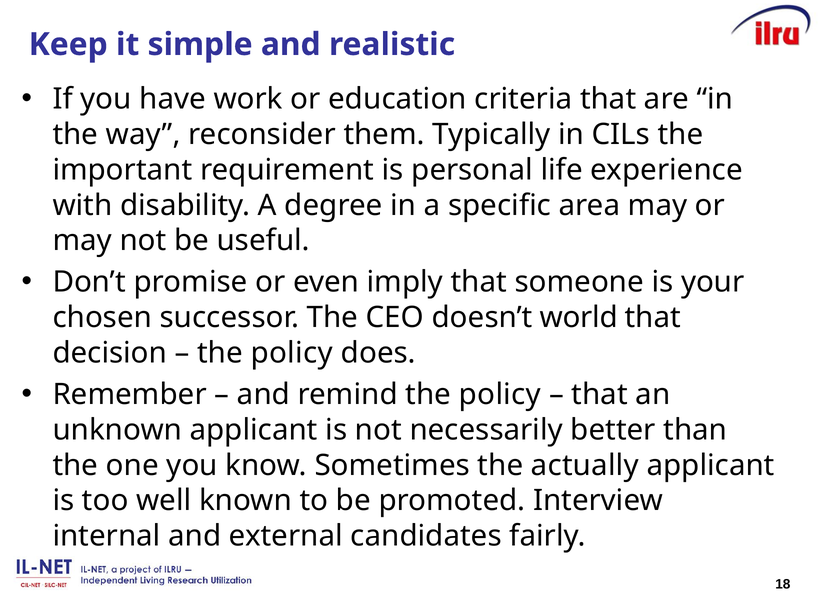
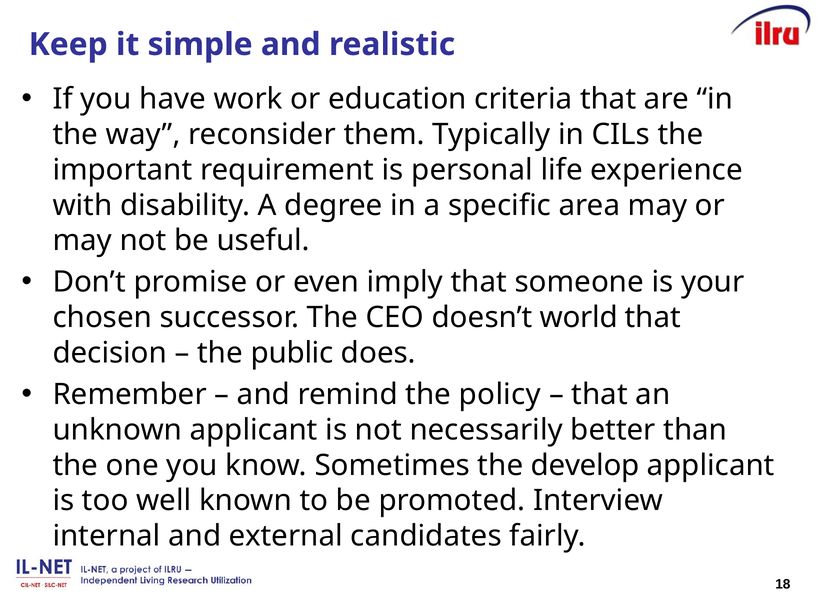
policy at (292, 353): policy -> public
actually: actually -> develop
